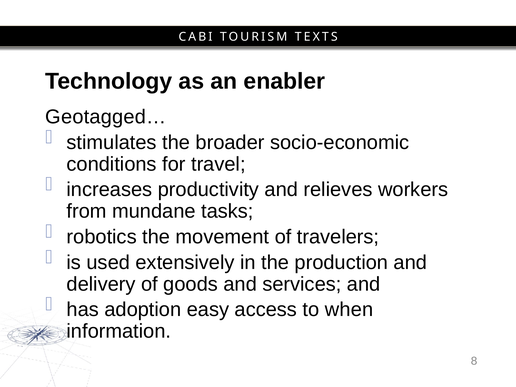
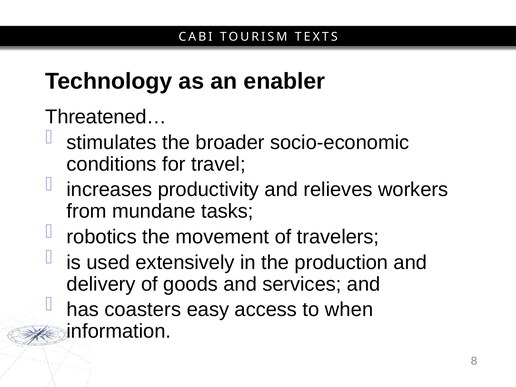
Geotagged…: Geotagged… -> Threatened…
adoption: adoption -> coasters
